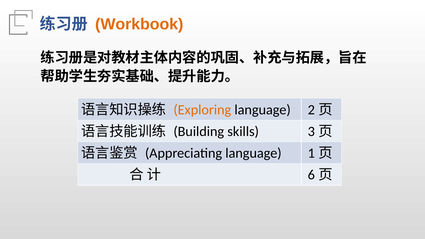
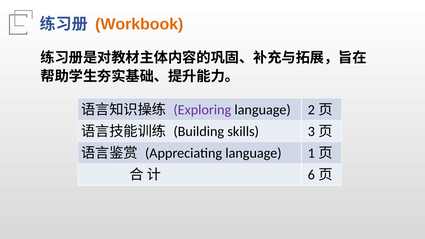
Exploring colour: orange -> purple
